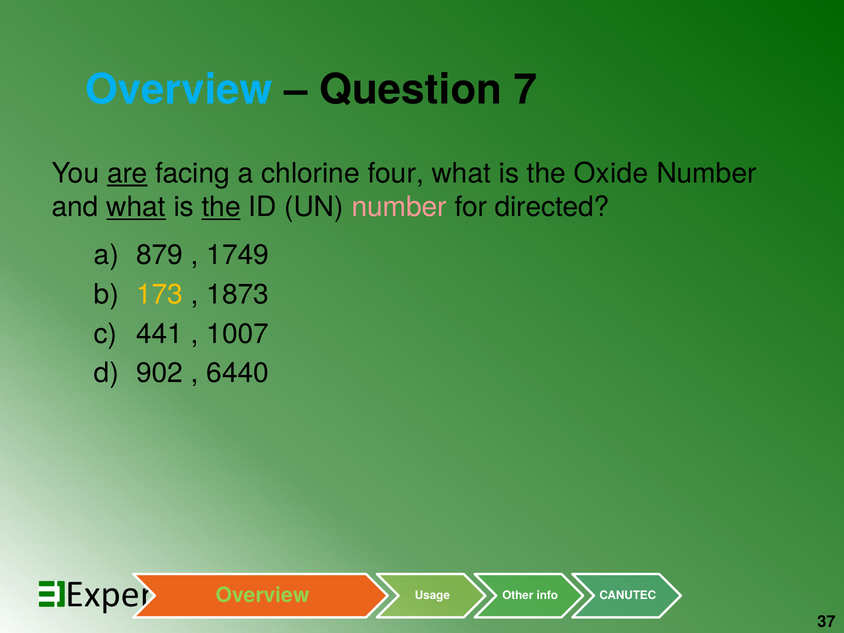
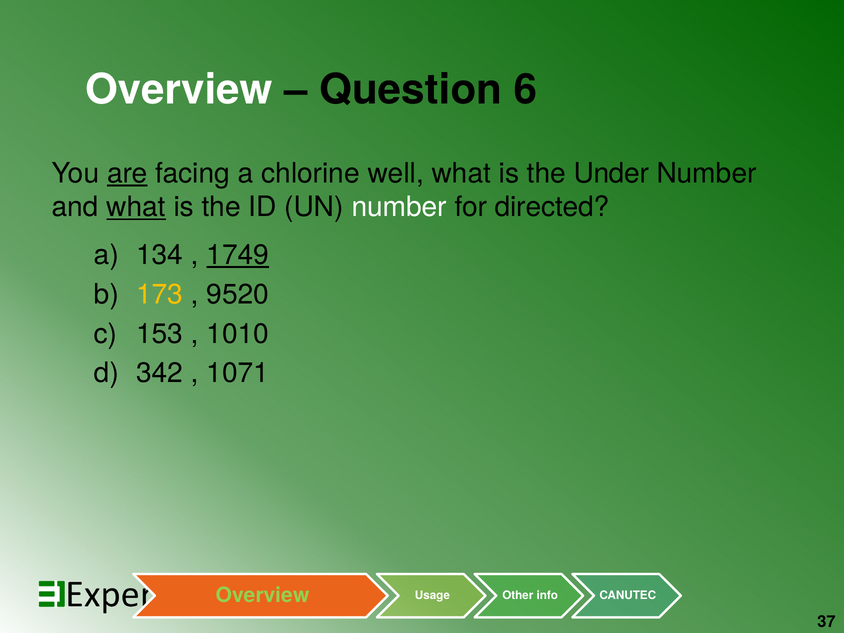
Overview at (179, 90) colour: light blue -> white
7: 7 -> 6
four: four -> well
Oxide: Oxide -> Under
the at (221, 207) underline: present -> none
number at (399, 207) colour: pink -> white
879: 879 -> 134
1749 underline: none -> present
1873: 1873 -> 9520
441: 441 -> 153
1007: 1007 -> 1010
902: 902 -> 342
6440: 6440 -> 1071
